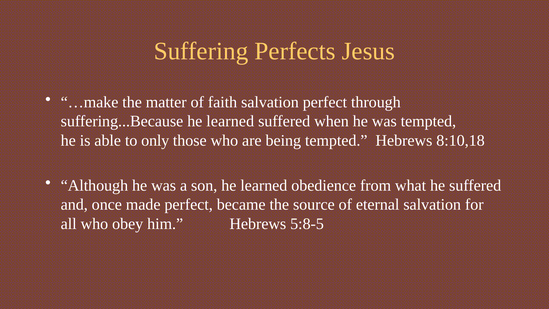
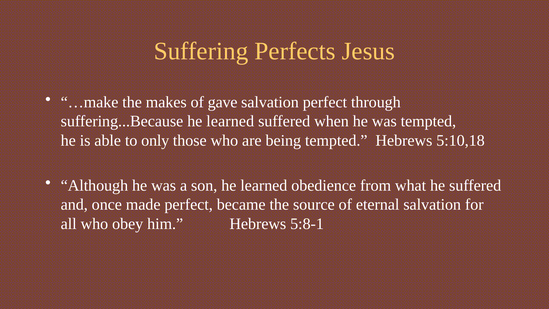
matter: matter -> makes
faith: faith -> gave
8:10,18: 8:10,18 -> 5:10,18
5:8-5: 5:8-5 -> 5:8-1
